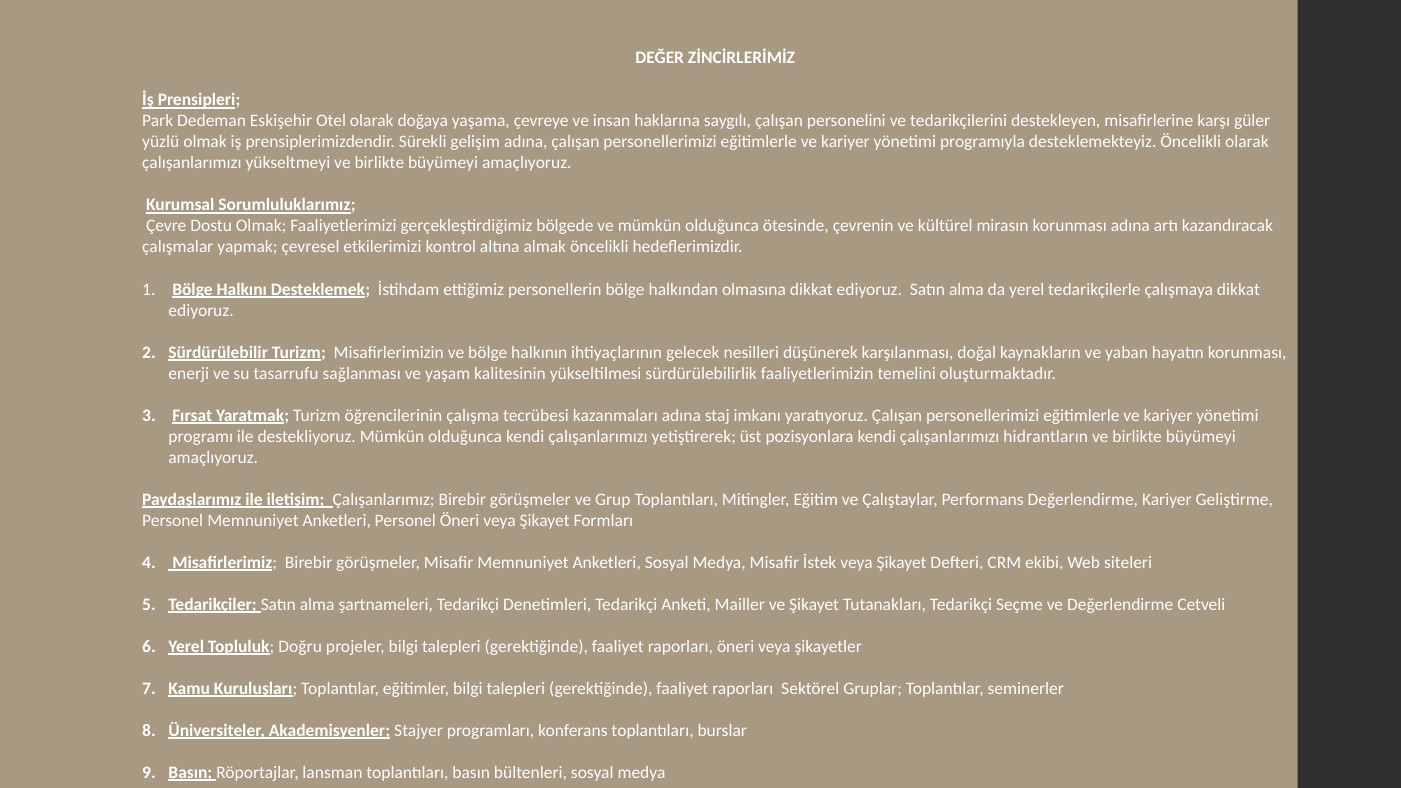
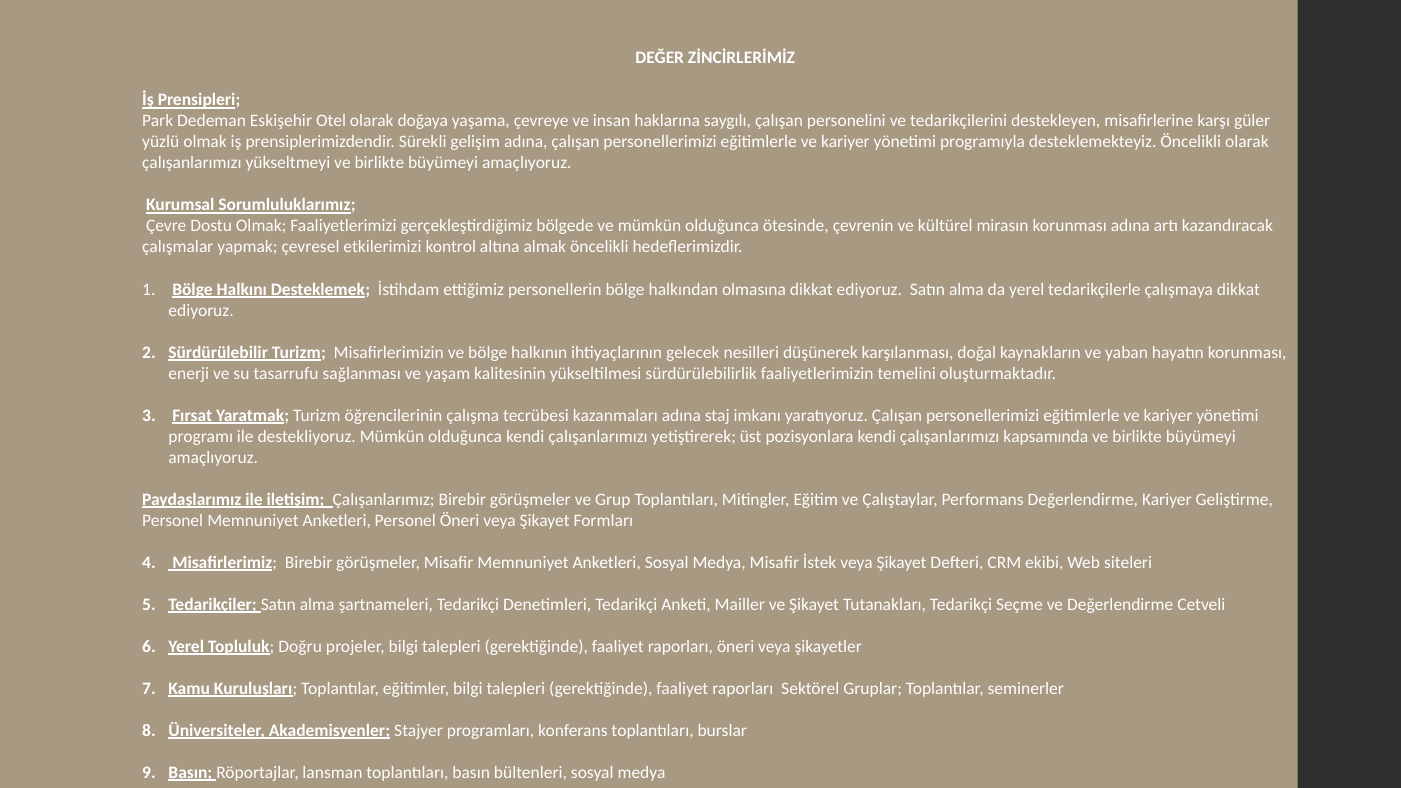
hidrantların: hidrantların -> kapsamında
